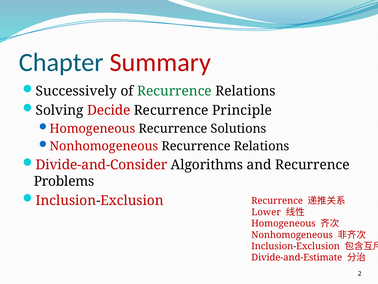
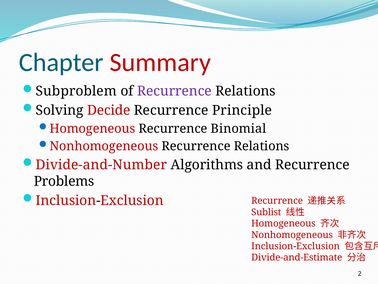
Successively: Successively -> Subproblem
Recurrence at (174, 91) colour: green -> purple
Solutions: Solutions -> Binomial
Divide-and-Consider: Divide-and-Consider -> Divide-and-Number
Lower: Lower -> Sublist
